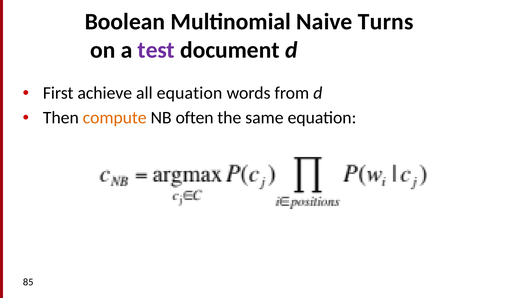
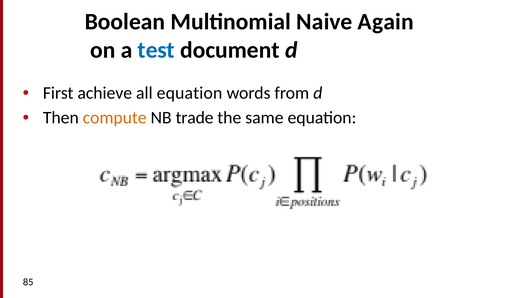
Turns: Turns -> Again
test colour: purple -> blue
often: often -> trade
